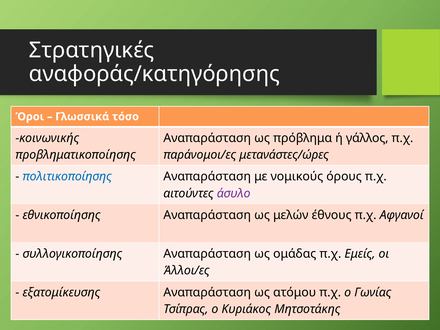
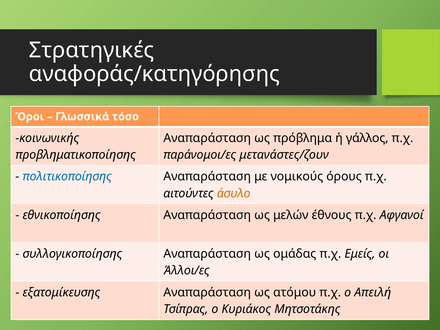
μετανάστες/ώρες: μετανάστες/ώρες -> μετανάστες/ζουν
άσυλο colour: purple -> orange
Γωνίας: Γωνίας -> Απειλή
